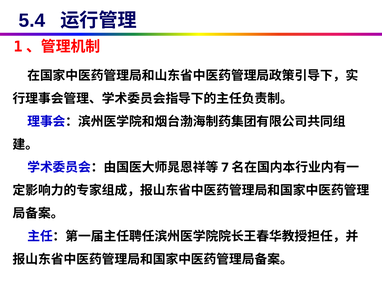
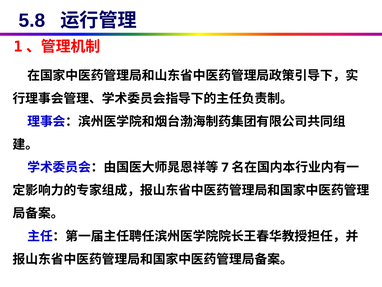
5.4: 5.4 -> 5.8
